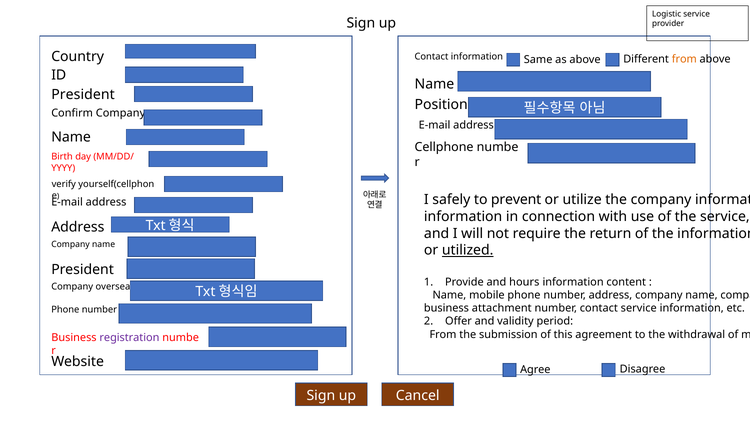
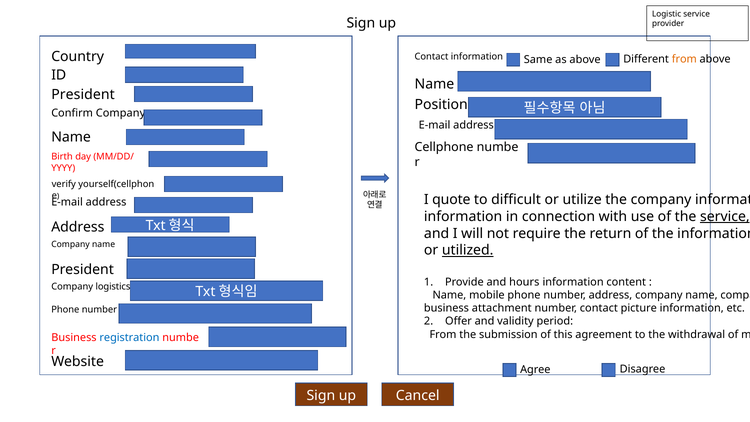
safely: safely -> quote
prevent: prevent -> difficult
service at (725, 216) underline: none -> present
oversea: oversea -> logistics
contact service: service -> picture
registration colour: purple -> blue
